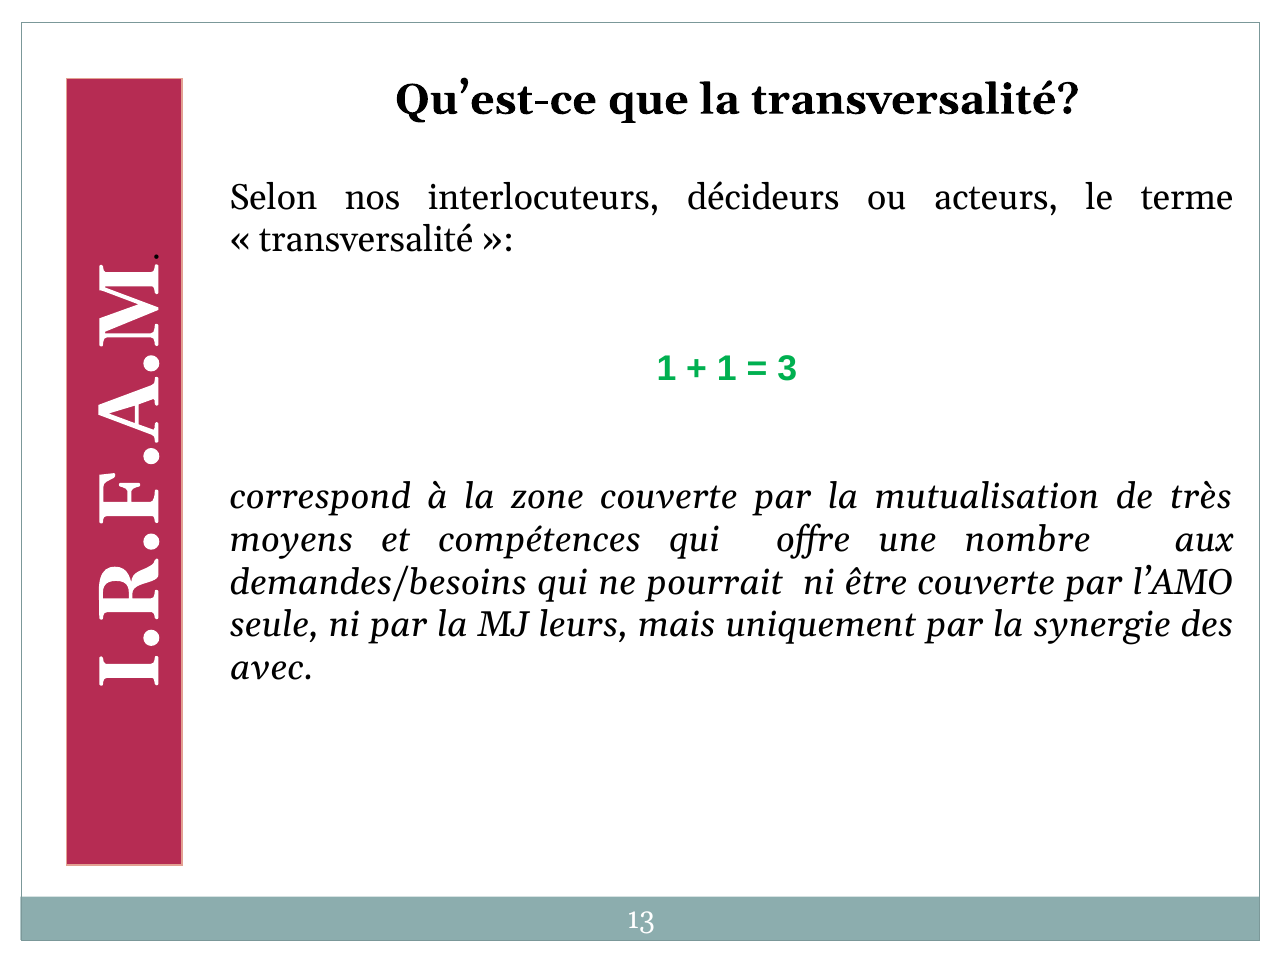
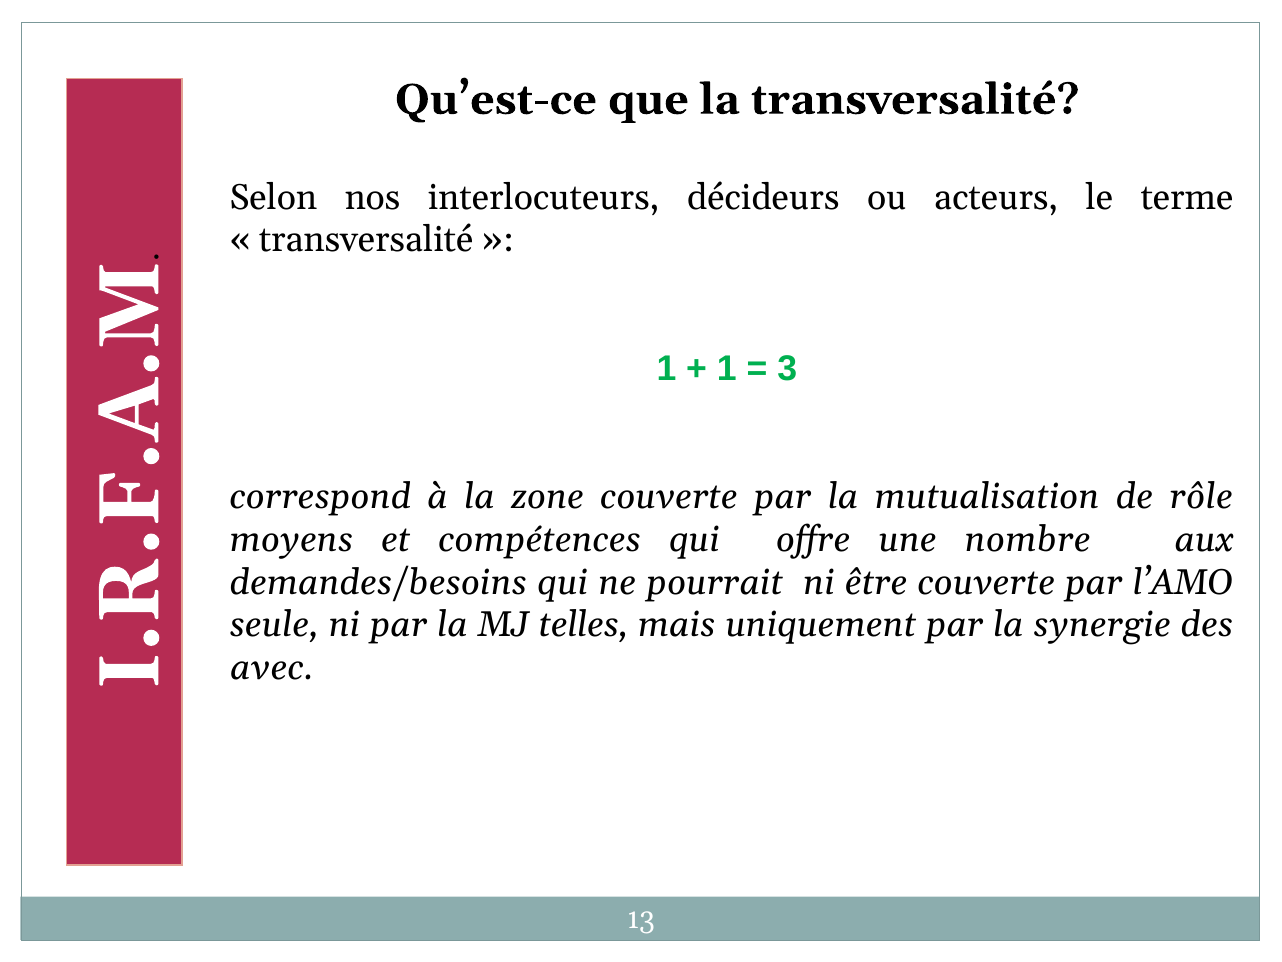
très: très -> rôle
leurs: leurs -> telles
